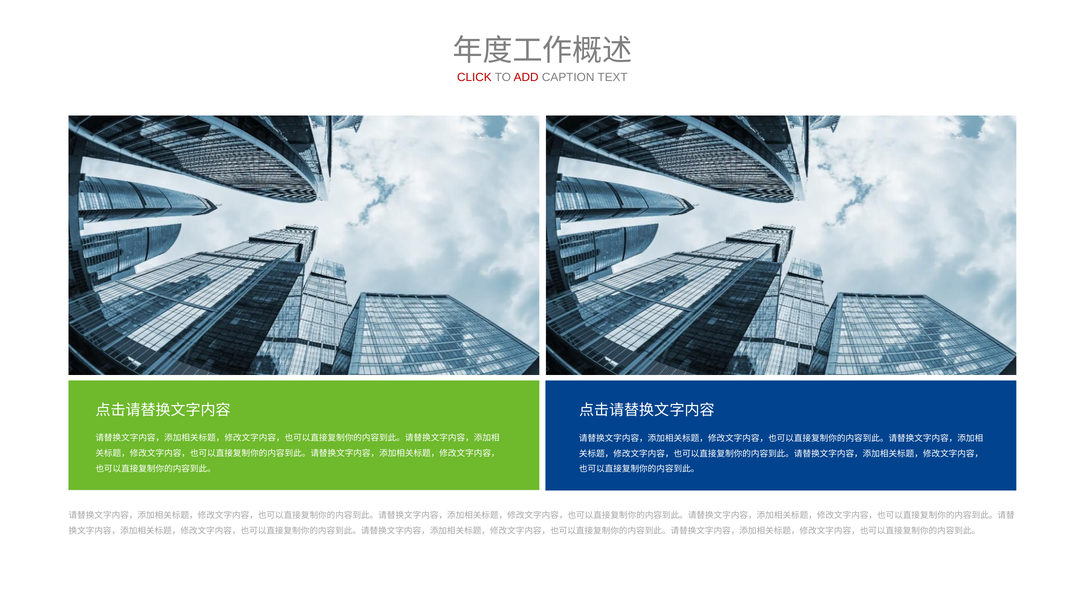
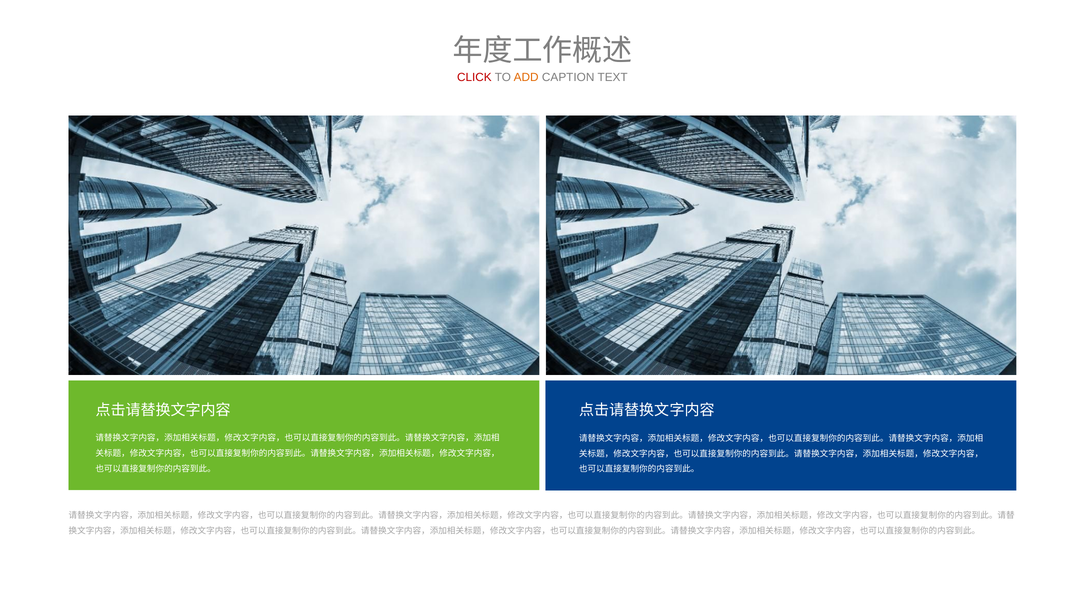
ADD colour: red -> orange
